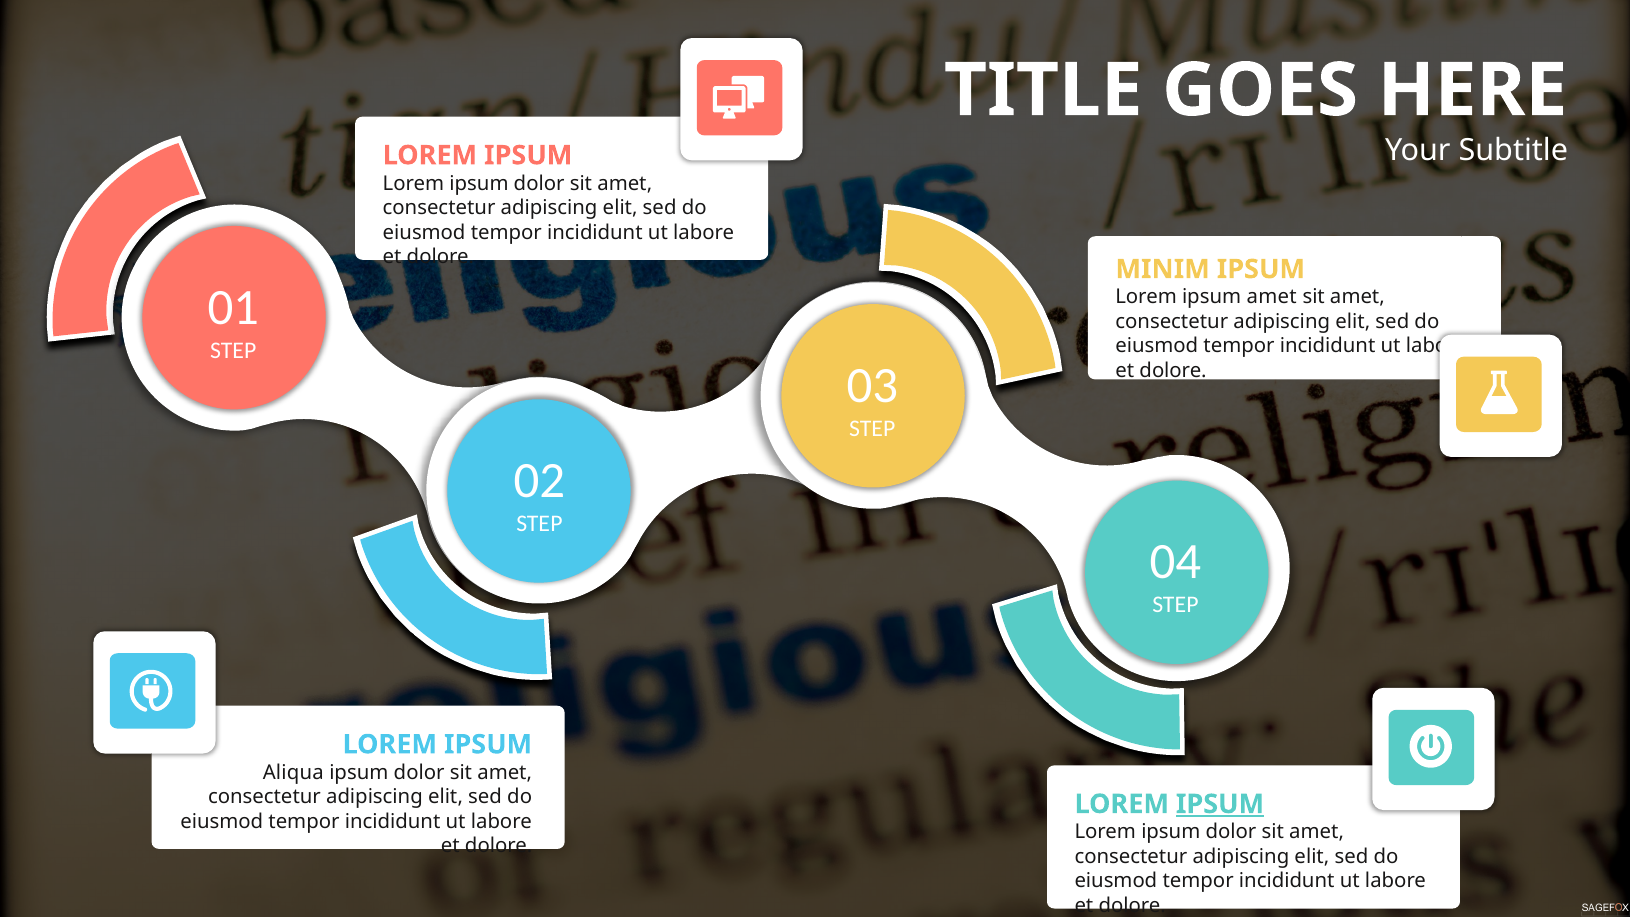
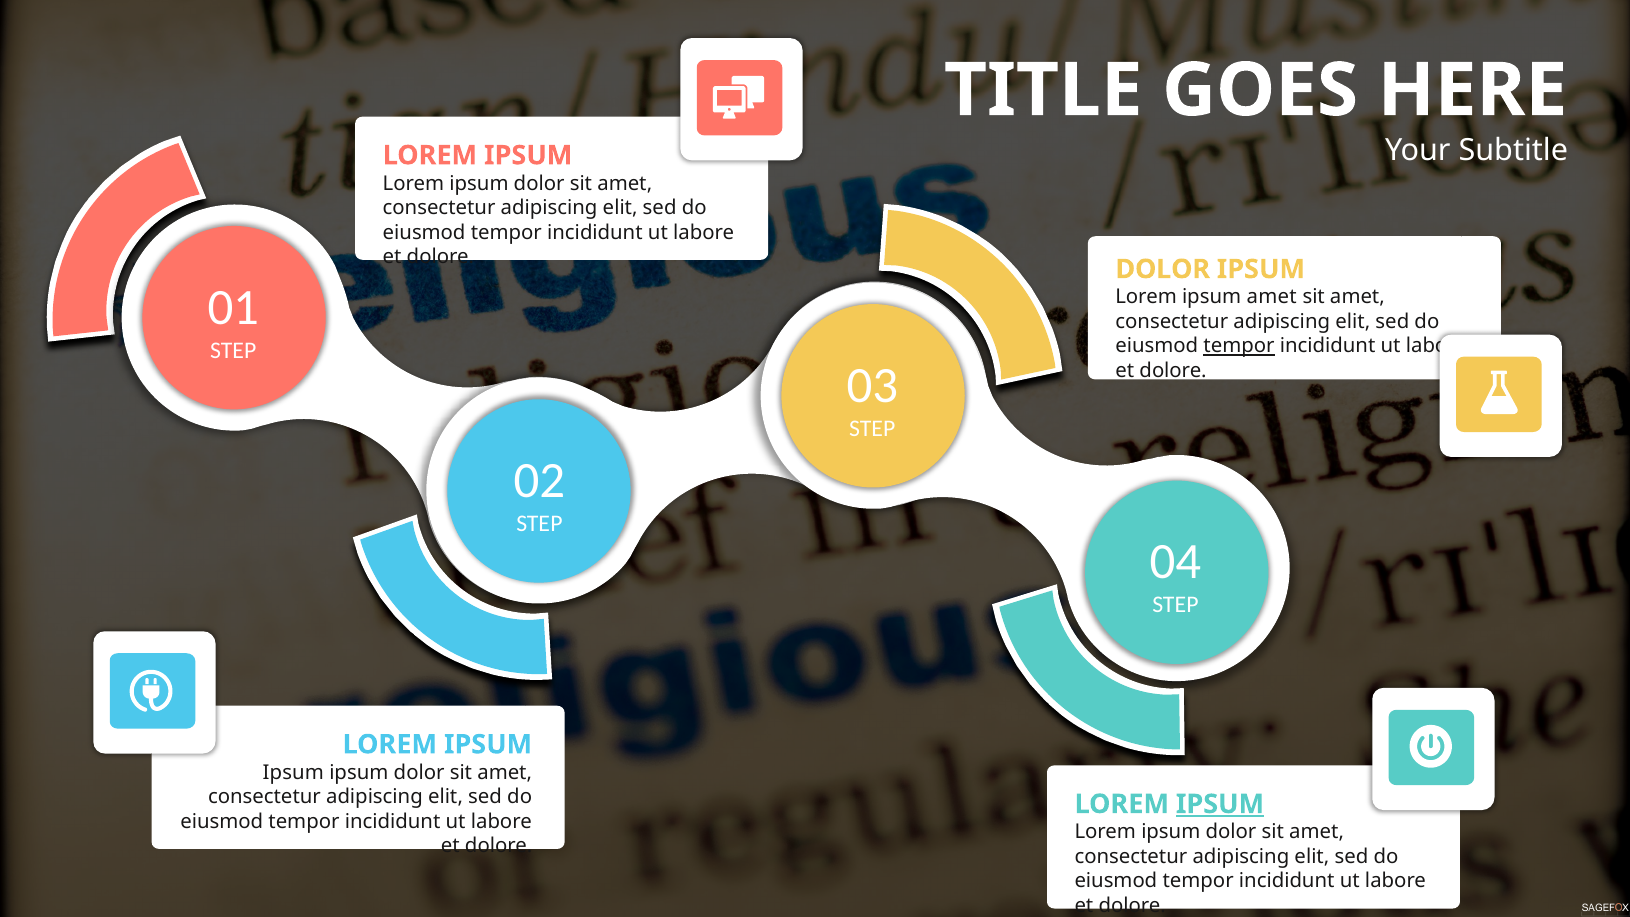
MINIM at (1163, 269): MINIM -> DOLOR
tempor at (1239, 346) underline: none -> present
Aliqua at (293, 772): Aliqua -> Ipsum
